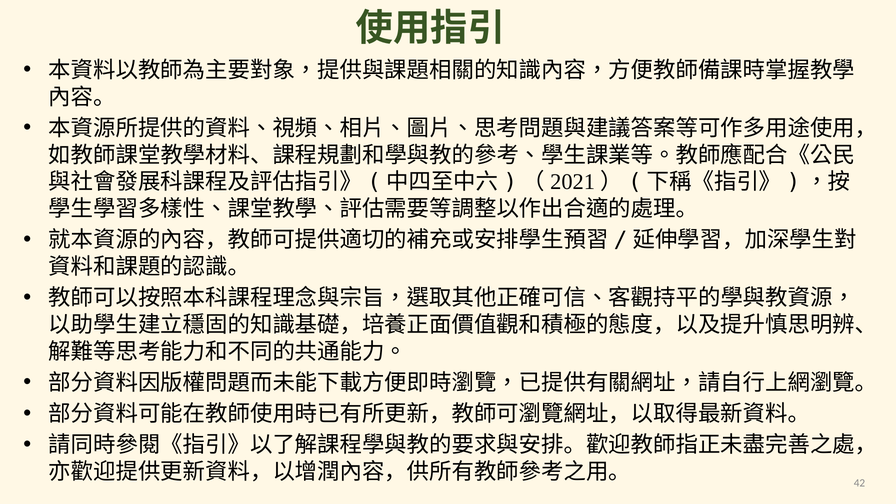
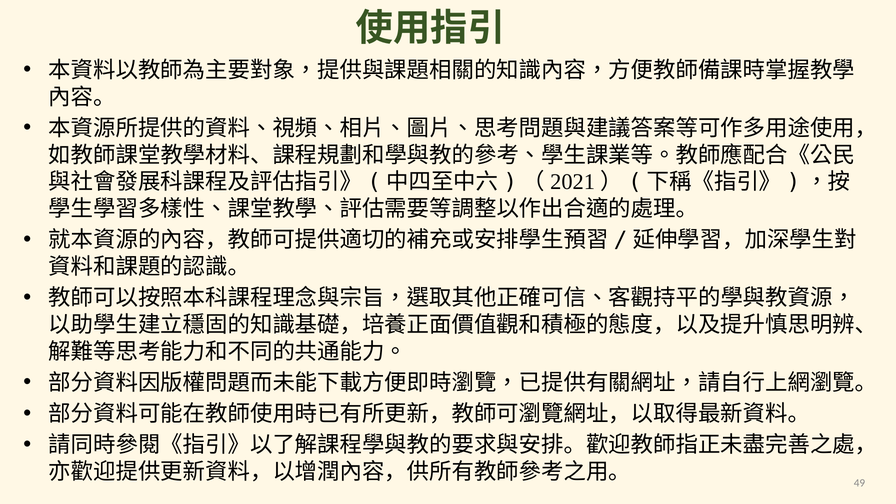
42: 42 -> 49
